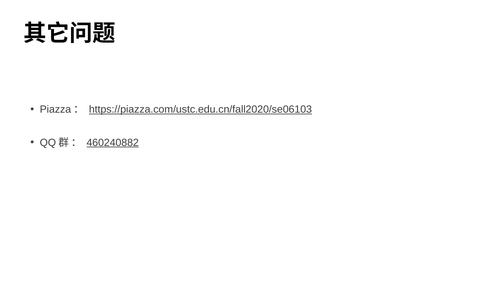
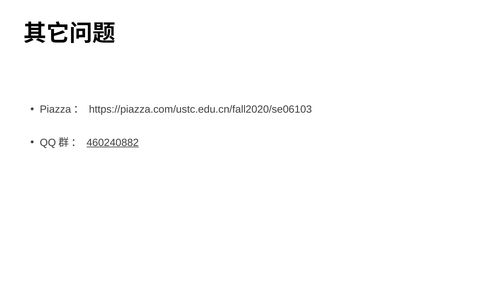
https://piazza.com/ustc.edu.cn/fall2020/se06103 underline: present -> none
